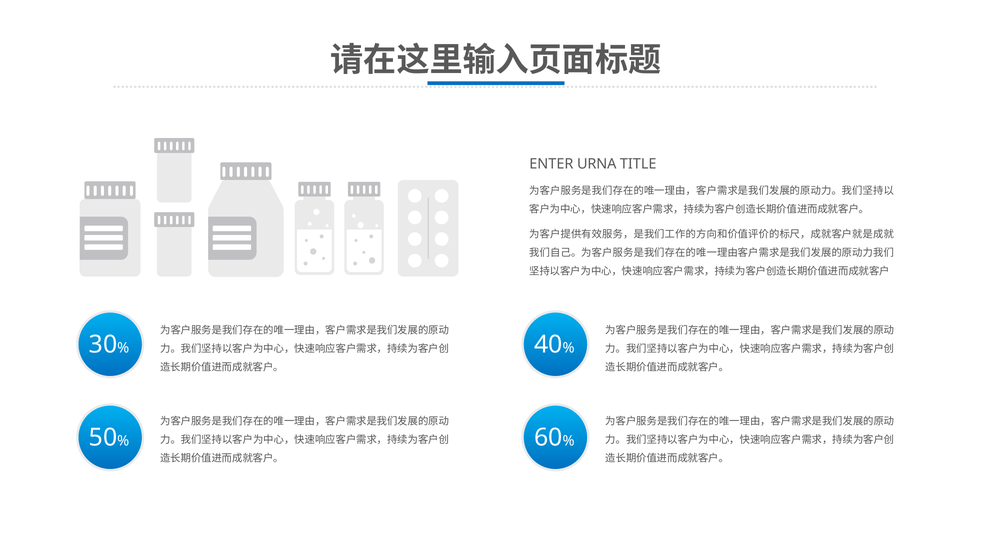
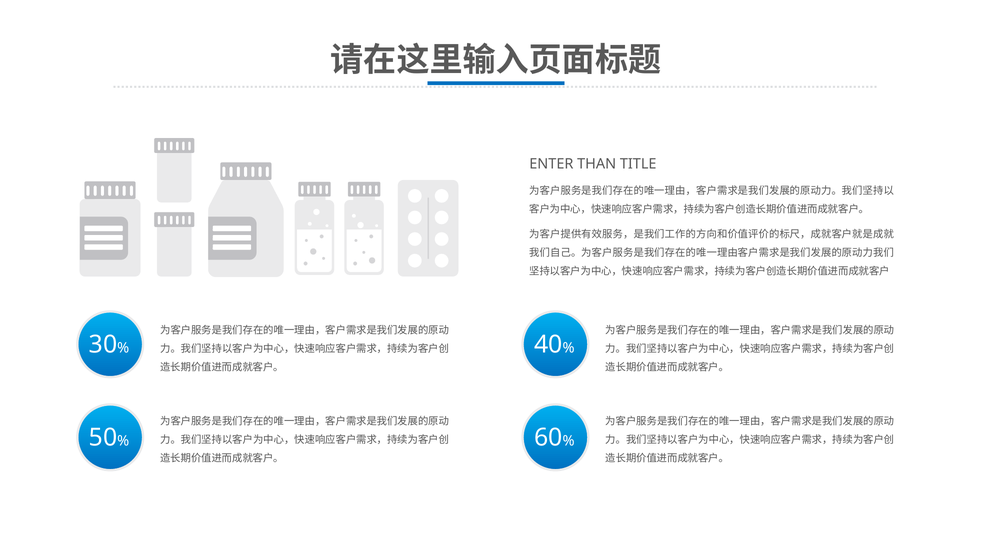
URNA: URNA -> THAN
